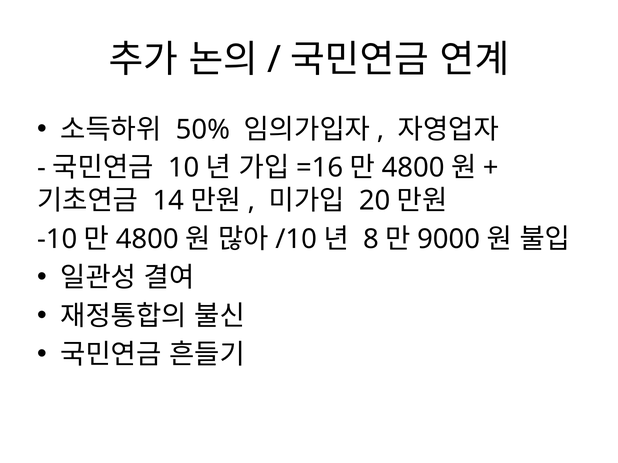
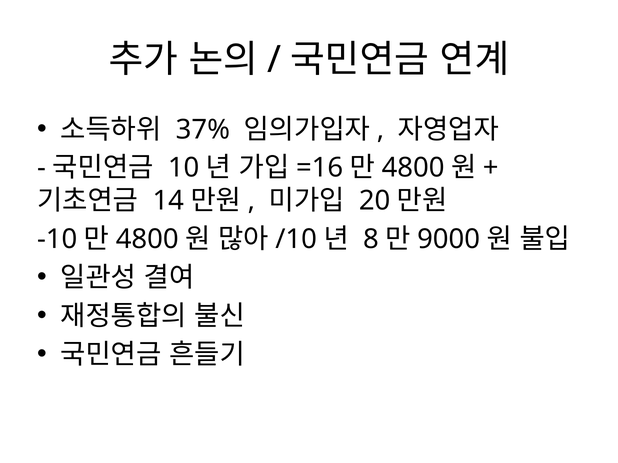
50%: 50% -> 37%
